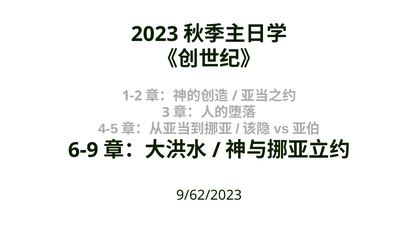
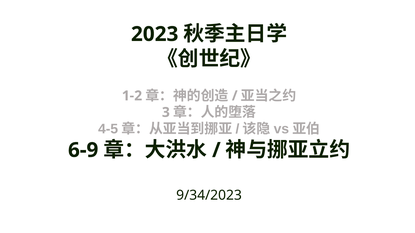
9/62/2023: 9/62/2023 -> 9/34/2023
